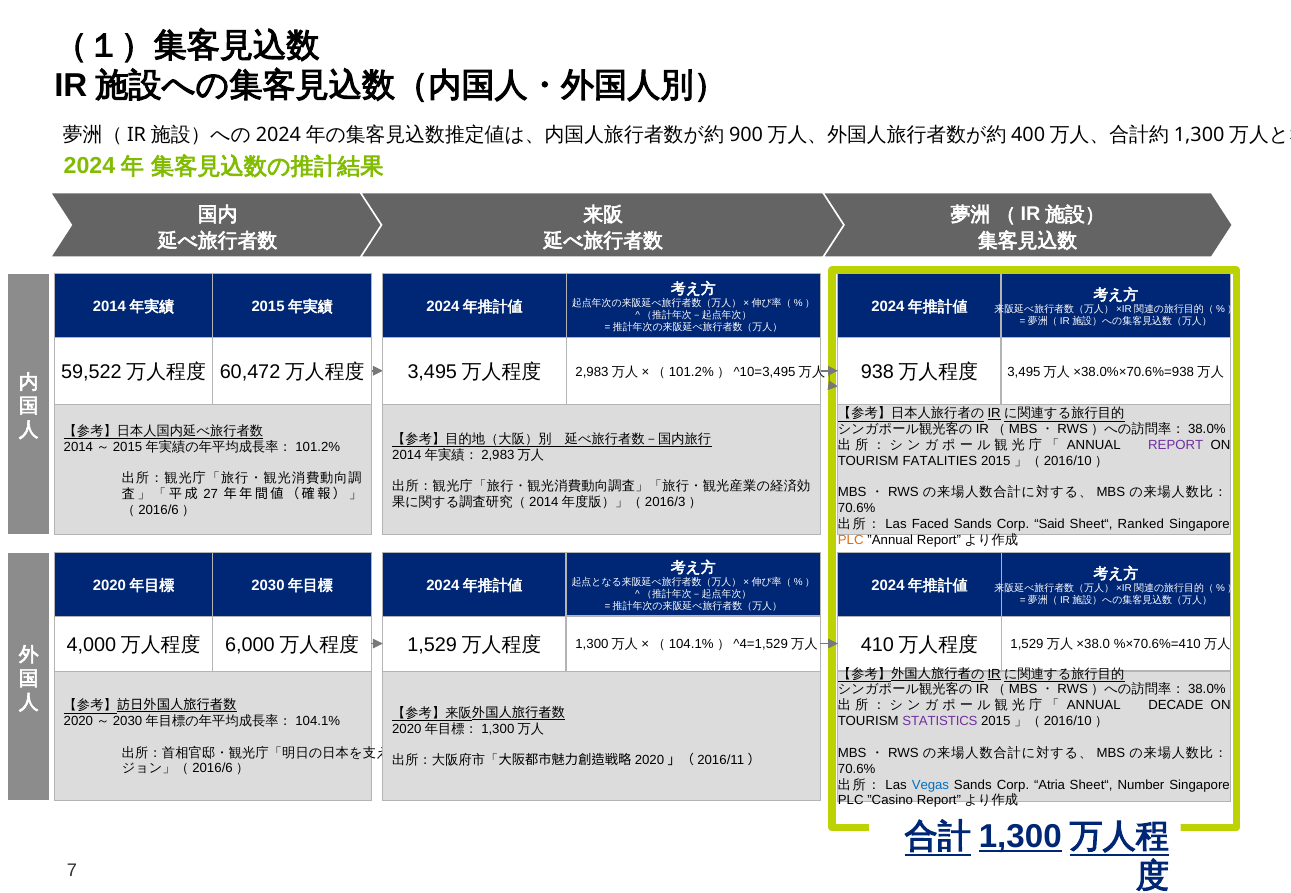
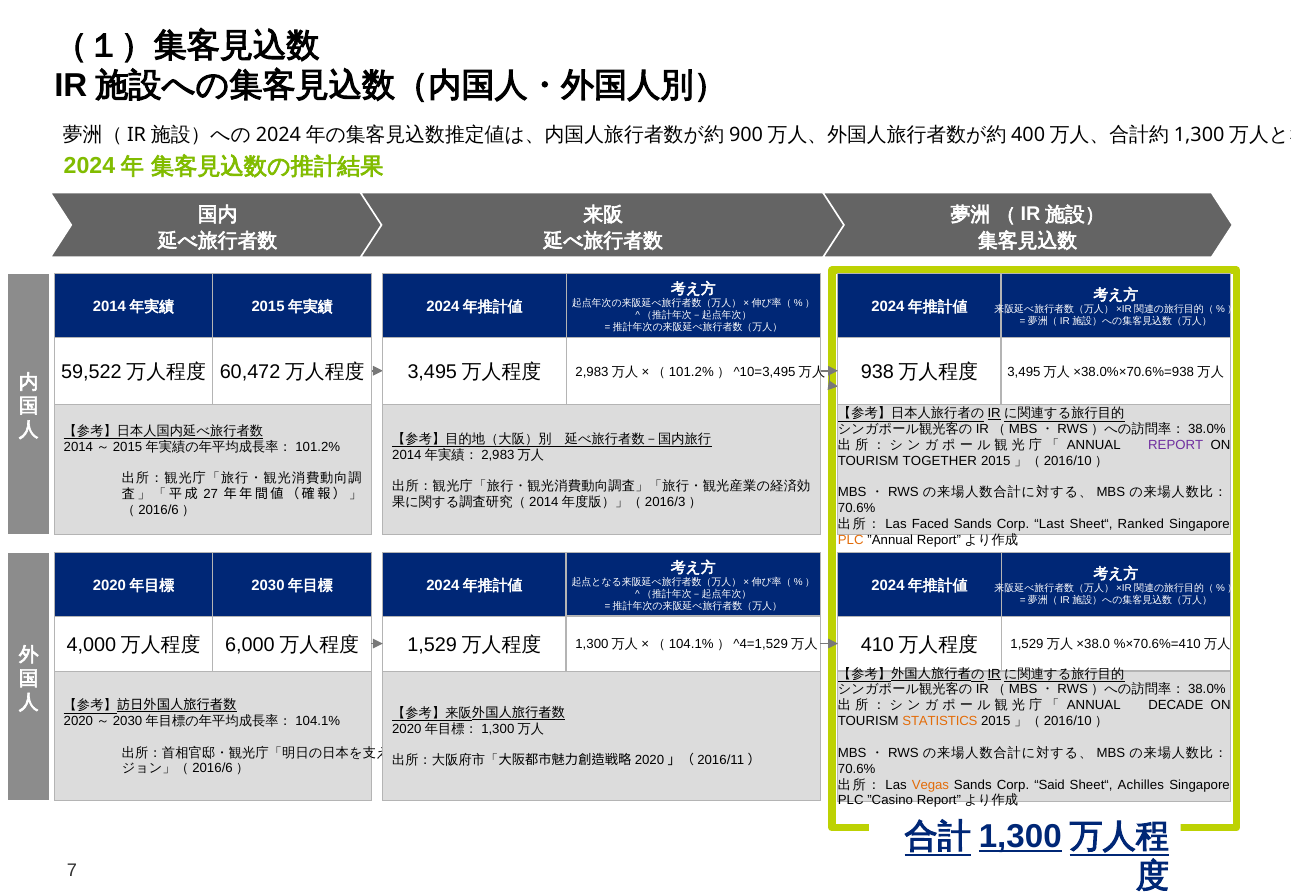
FATALITIES: FATALITIES -> TOGETHER
Said: Said -> Last
STATISTICS colour: purple -> orange
Vegas colour: blue -> orange
Atria: Atria -> Said
Number: Number -> Achilles
